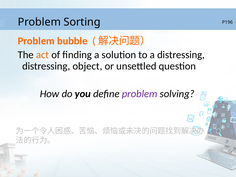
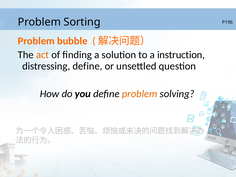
a distressing: distressing -> instruction
distressing object: object -> define
problem at (140, 94) colour: purple -> orange
